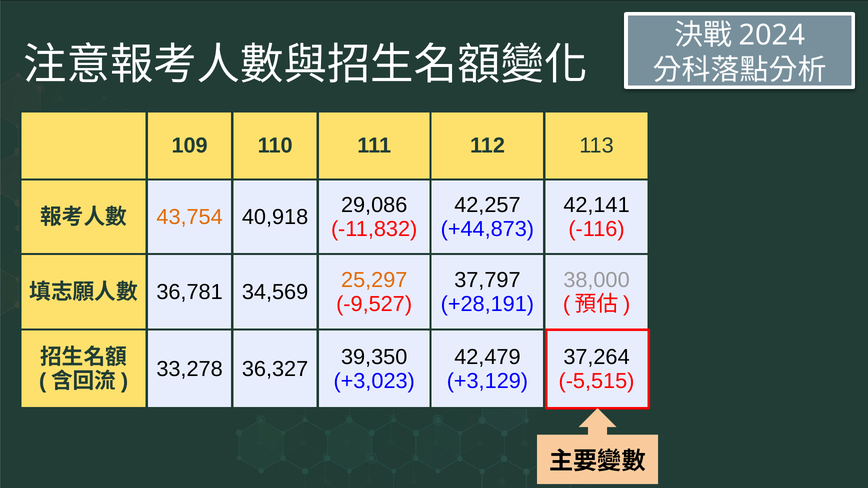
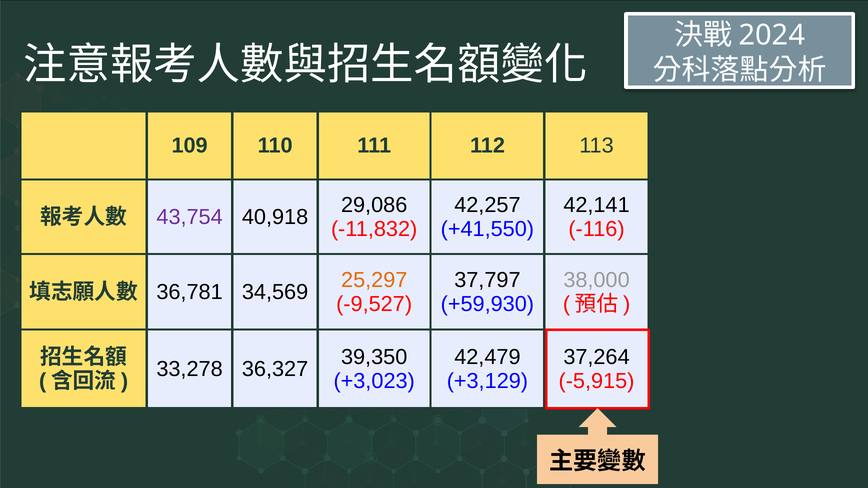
43,754 colour: orange -> purple
+44,873: +44,873 -> +41,550
+28,191: +28,191 -> +59,930
-5,515: -5,515 -> -5,915
